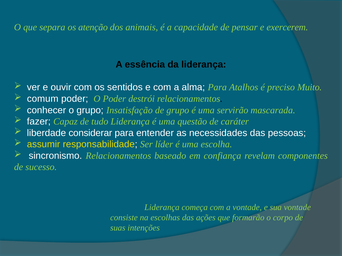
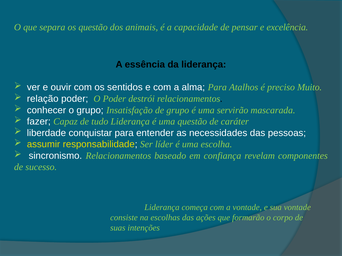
os atenção: atenção -> questão
exercerem: exercerem -> excelência
comum: comum -> relação
considerar: considerar -> conquistar
